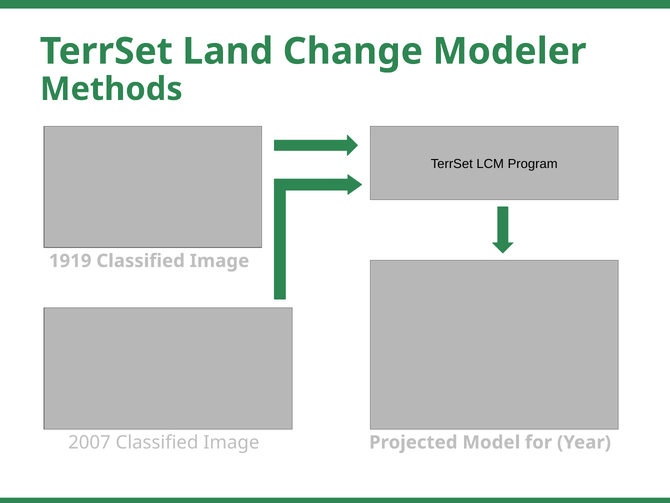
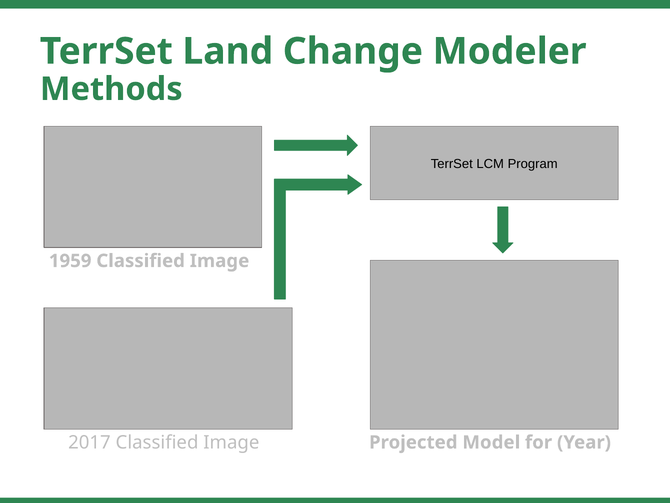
1919: 1919 -> 1959
2007: 2007 -> 2017
